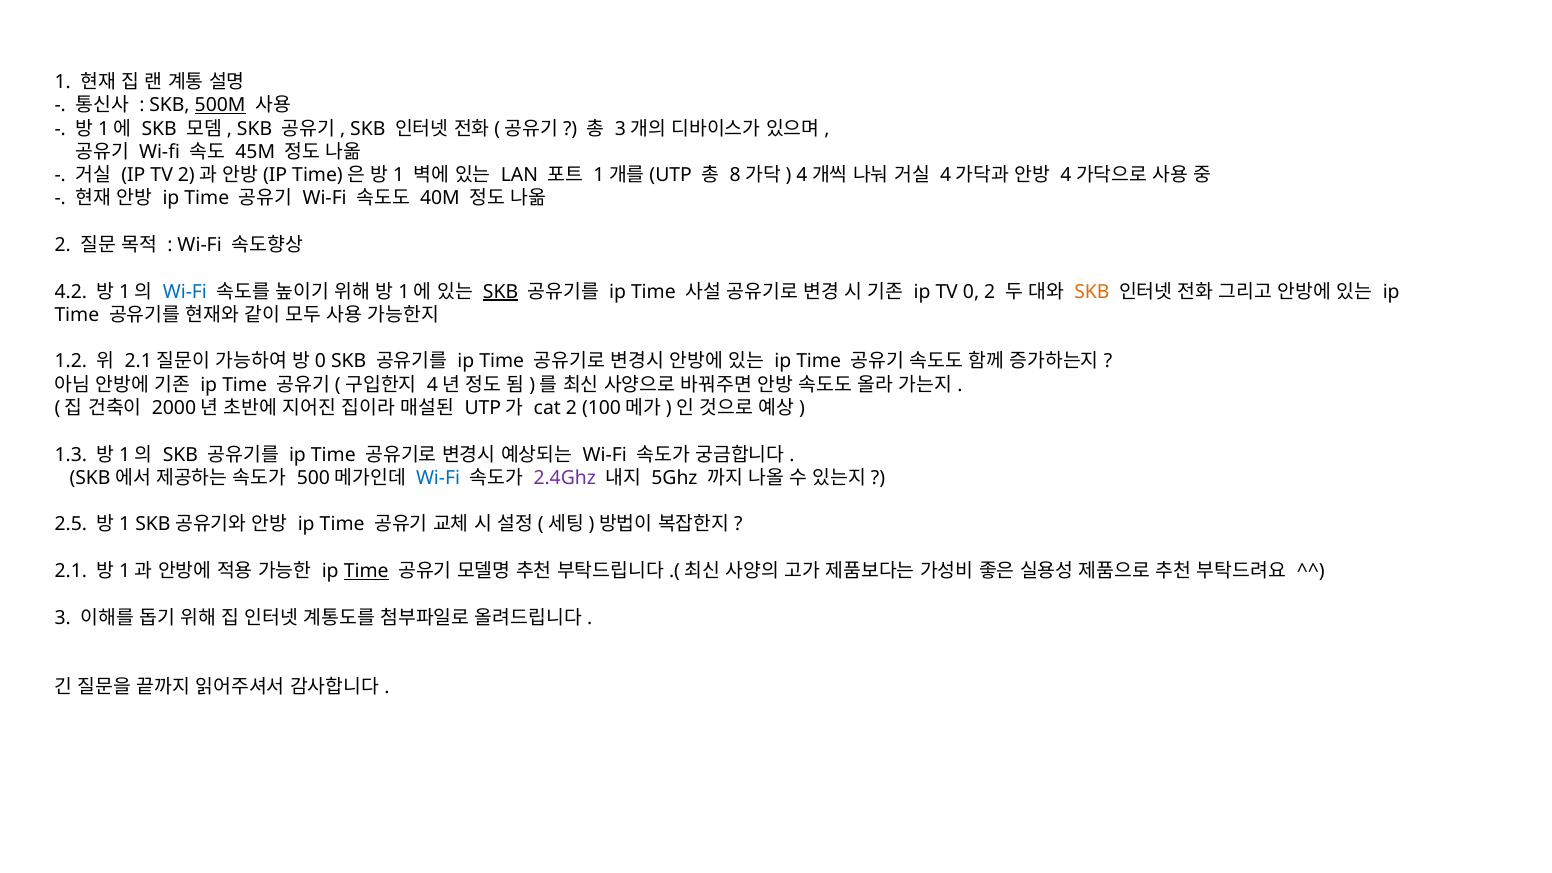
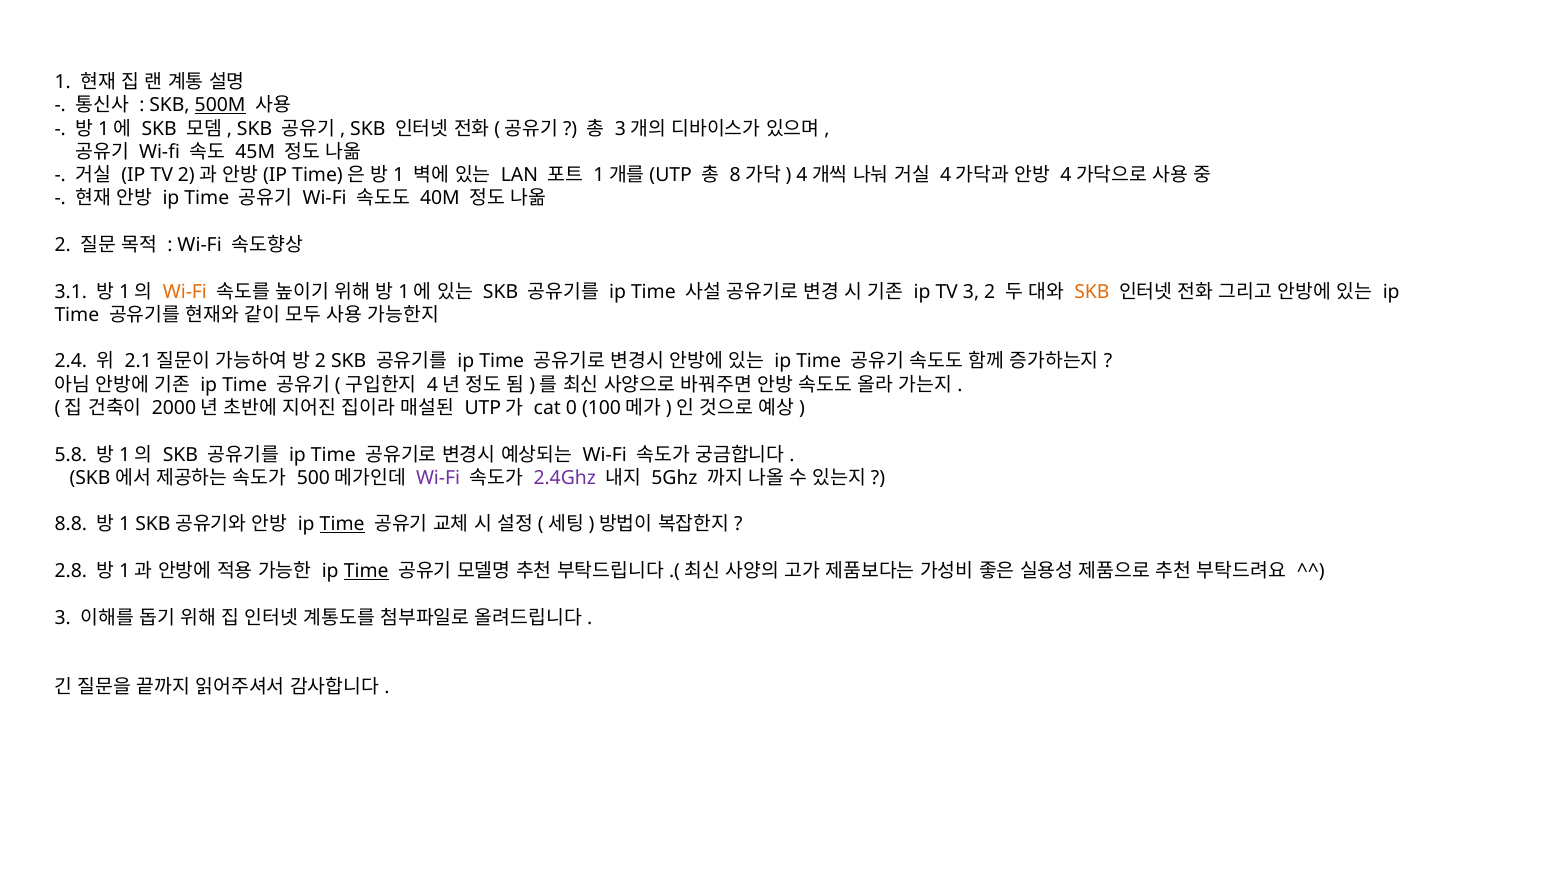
4.2: 4.2 -> 3.1
Wi-Fi at (185, 292) colour: blue -> orange
SKB at (501, 292) underline: present -> none
TV 0: 0 -> 3
1.2: 1.2 -> 2.4
0 at (321, 362): 0 -> 2
cat 2: 2 -> 0
1.3: 1.3 -> 5.8
Wi-Fi at (438, 478) colour: blue -> purple
2.5: 2.5 -> 8.8
Time at (342, 525) underline: none -> present
2.1: 2.1 -> 2.8
